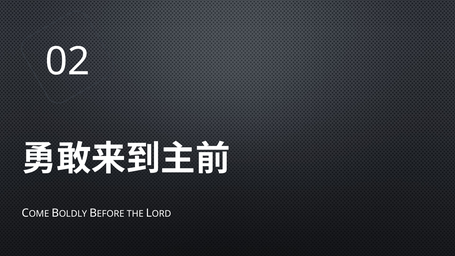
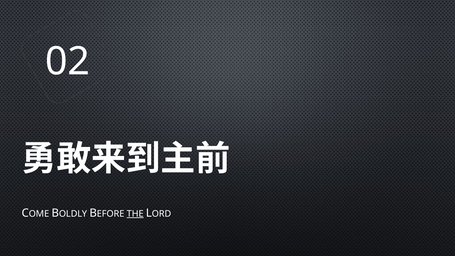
THE underline: none -> present
